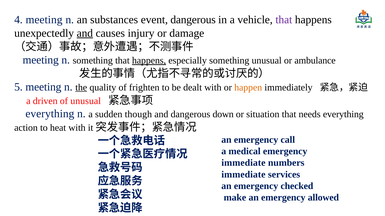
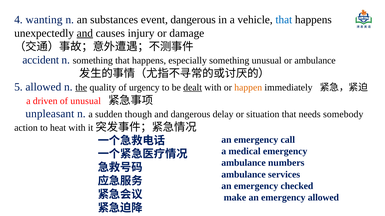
4 meeting: meeting -> wanting
that at (284, 20) colour: purple -> blue
meeting at (41, 60): meeting -> accident
happens at (149, 61) underline: present -> none
5 meeting: meeting -> allowed
frighten: frighten -> urgency
dealt underline: none -> present
everything at (50, 114): everything -> unpleasant
down: down -> delay
needs everything: everything -> somebody
immediate at (243, 163): immediate -> ambulance
immediate at (243, 175): immediate -> ambulance
